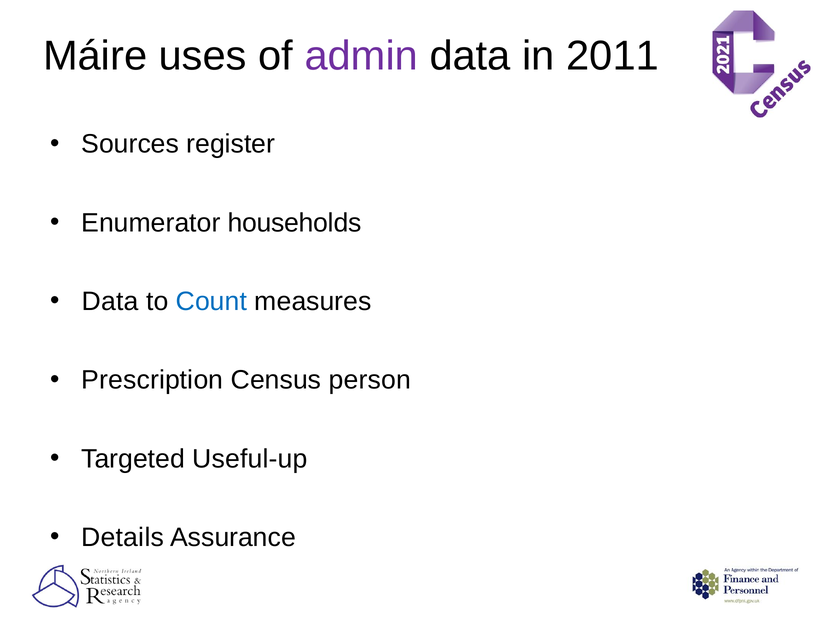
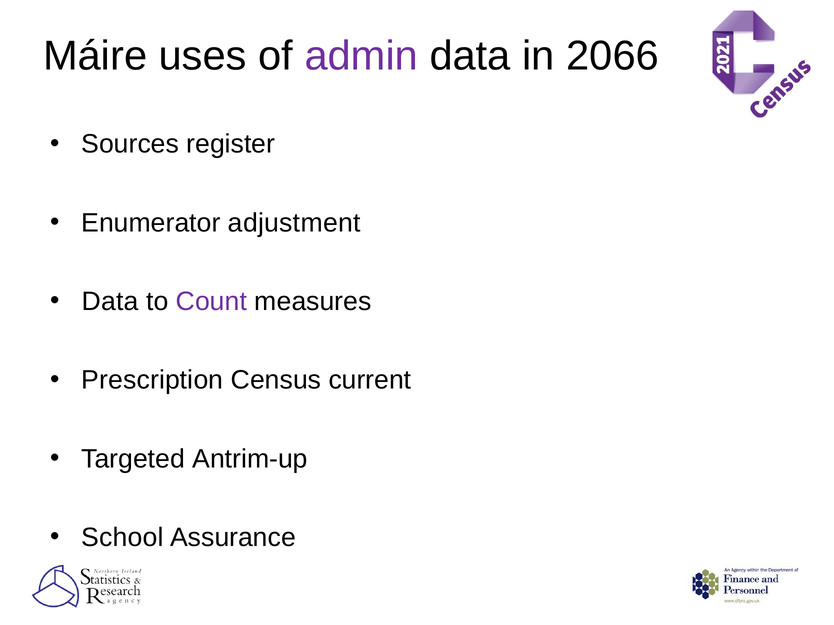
2011: 2011 -> 2066
households: households -> adjustment
Count colour: blue -> purple
person: person -> current
Useful-up: Useful-up -> Antrim-up
Details: Details -> School
